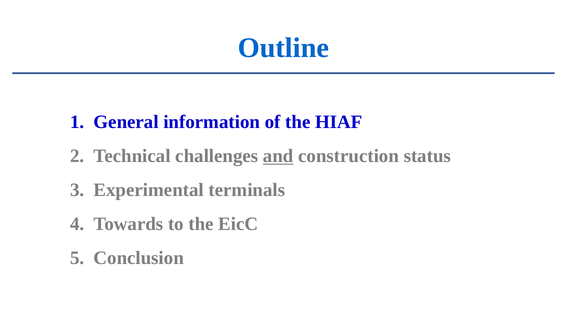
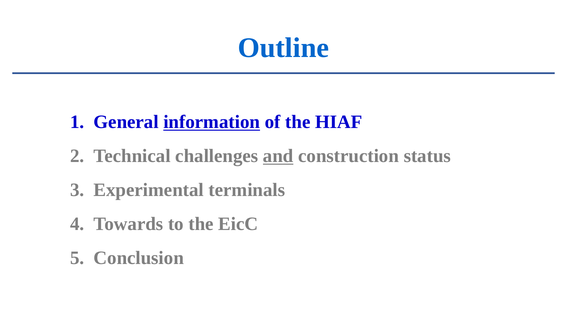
information underline: none -> present
